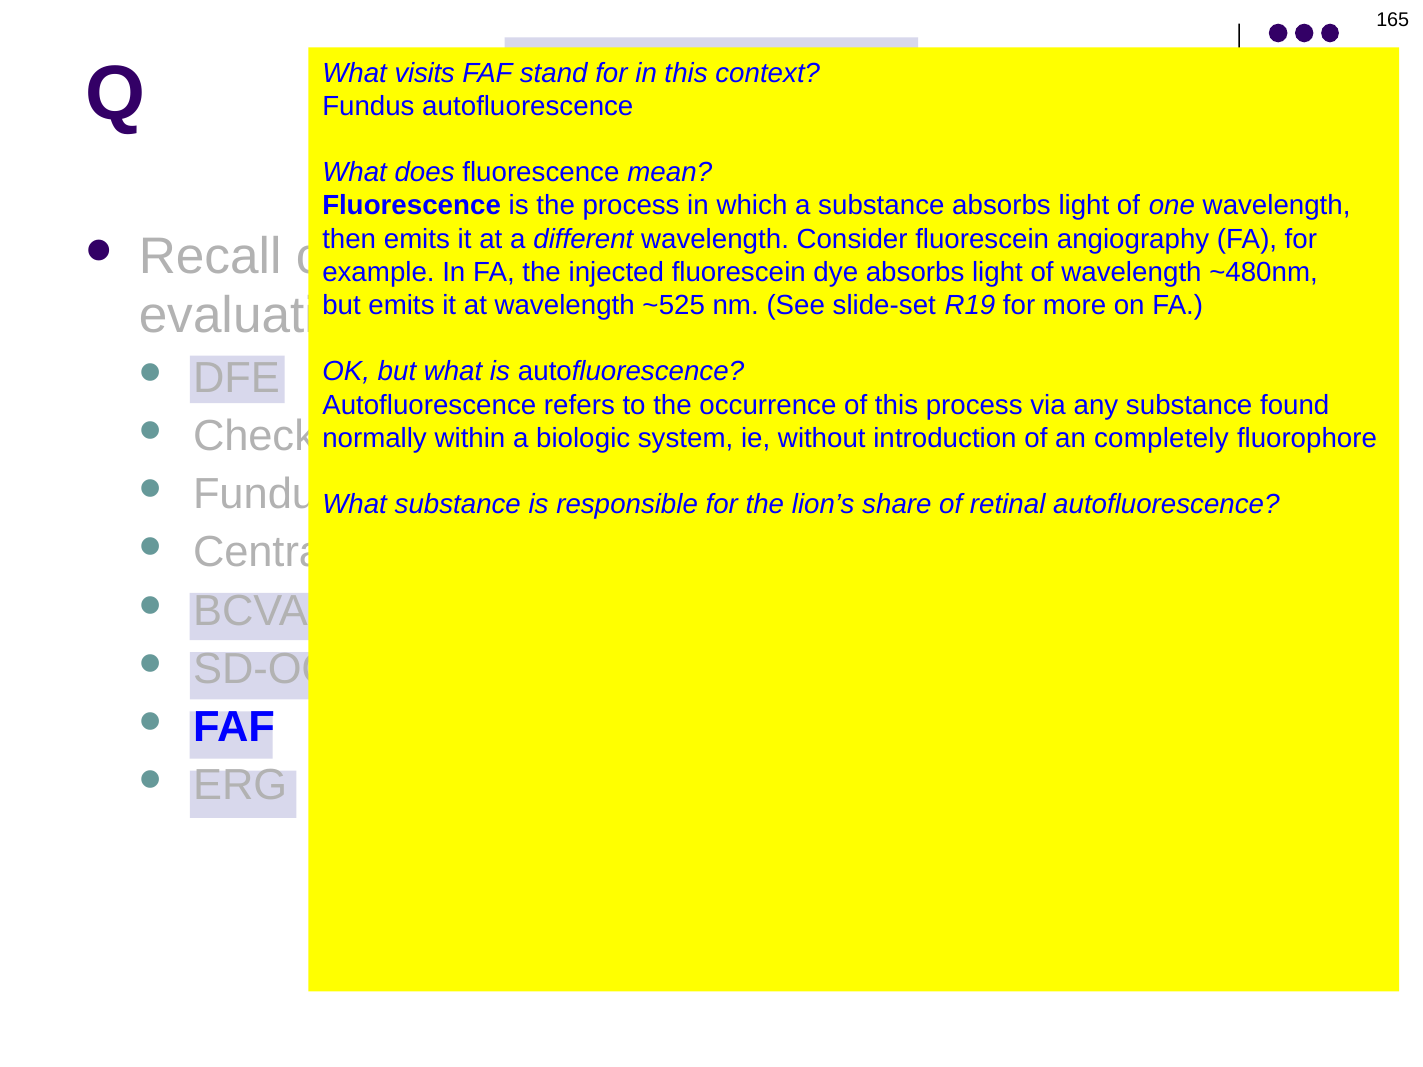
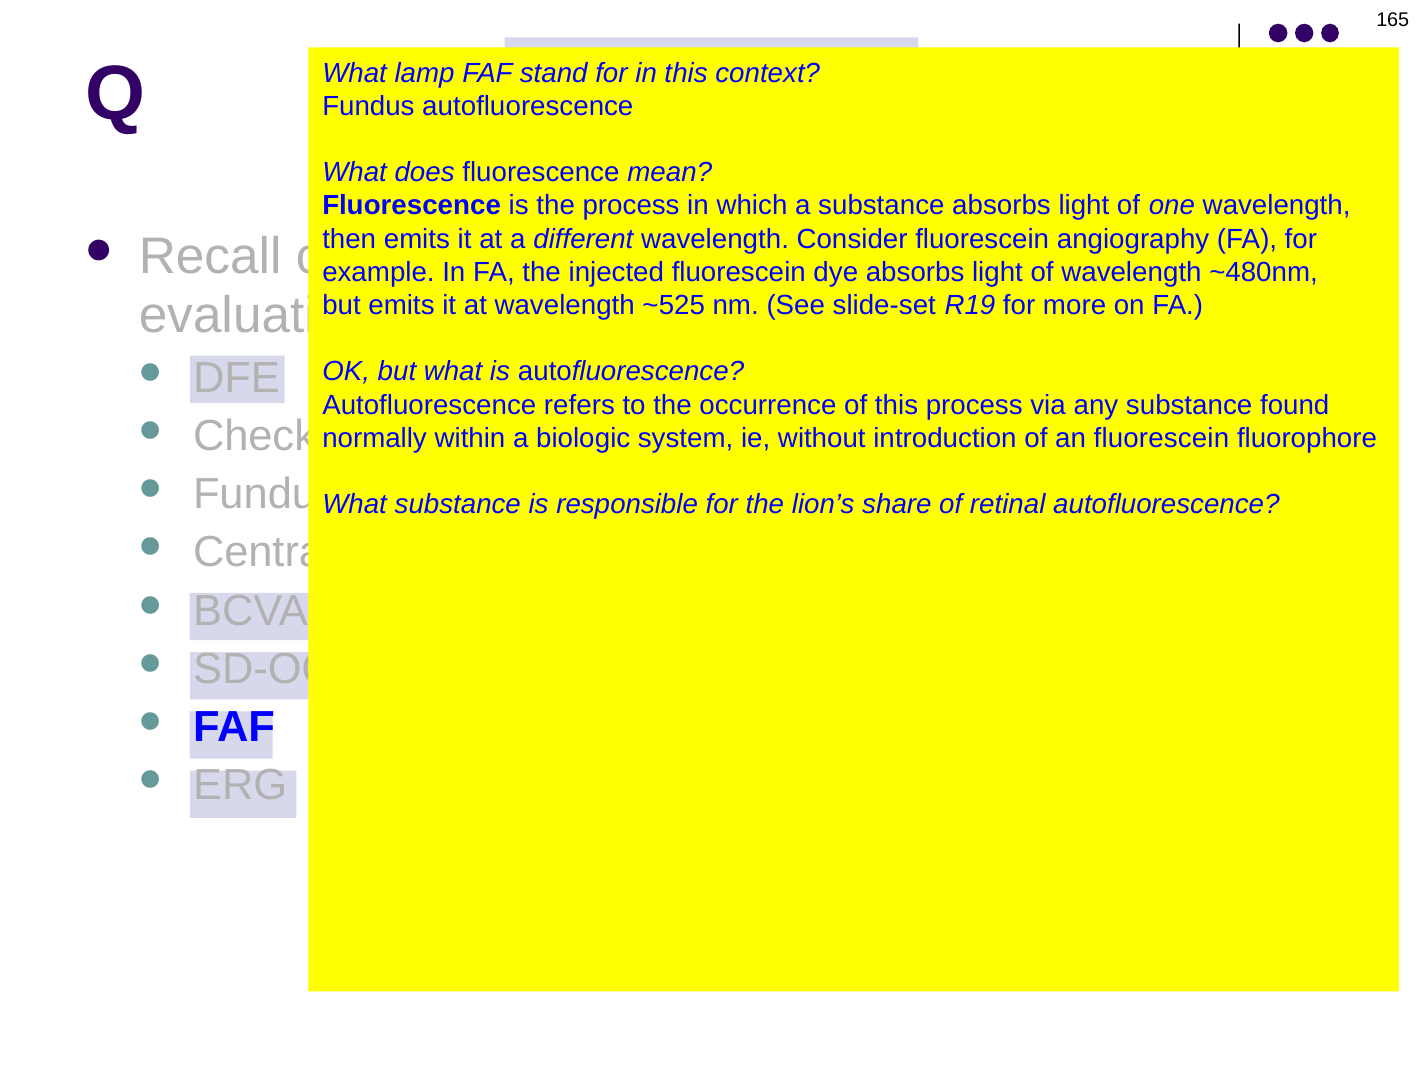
visits: visits -> lamp
an completely: completely -> fluorescein
